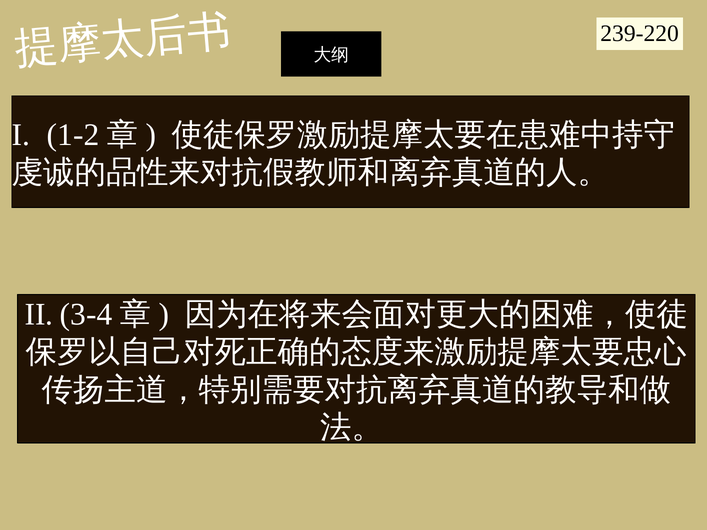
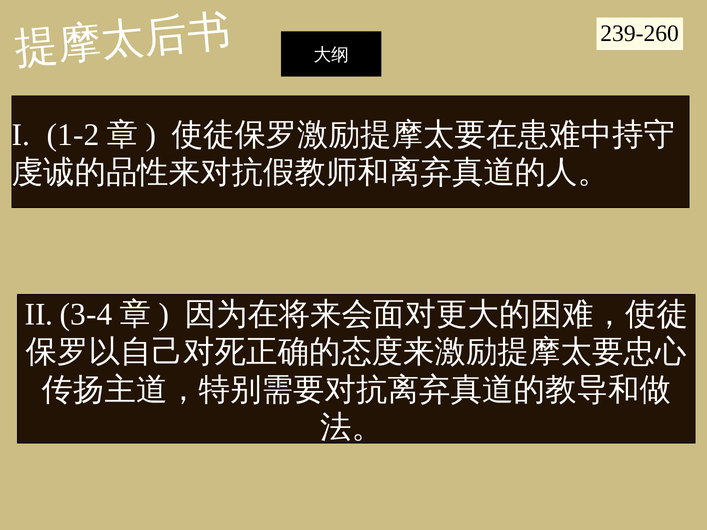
239-220: 239-220 -> 239-260
